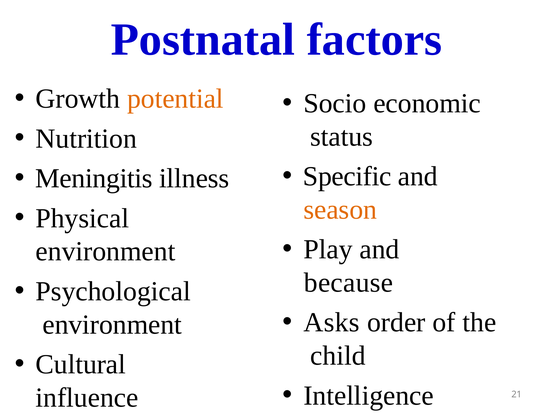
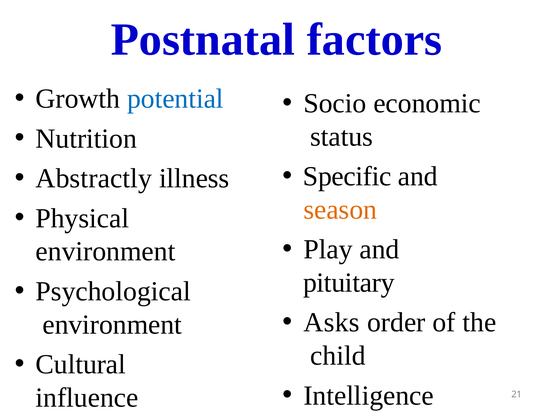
potential colour: orange -> blue
Meningitis: Meningitis -> Abstractly
because: because -> pituitary
